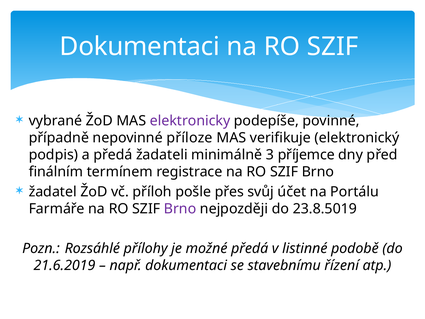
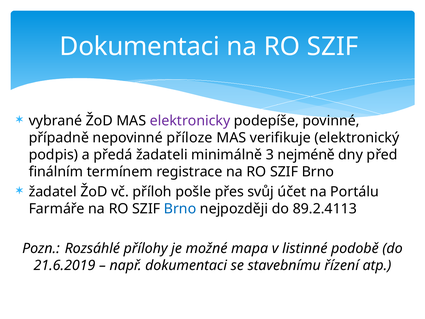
příjemce: příjemce -> nejméně
Brno at (180, 209) colour: purple -> blue
23.8.5019: 23.8.5019 -> 89.2.4113
možné předá: předá -> mapa
